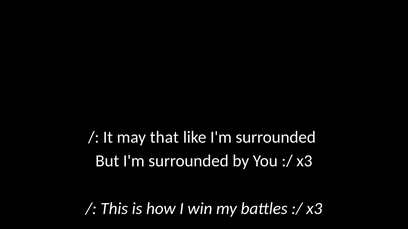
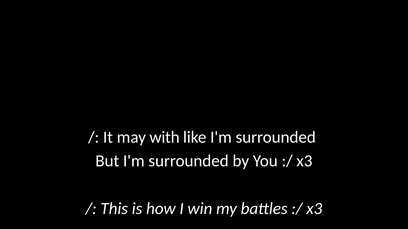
that: that -> with
